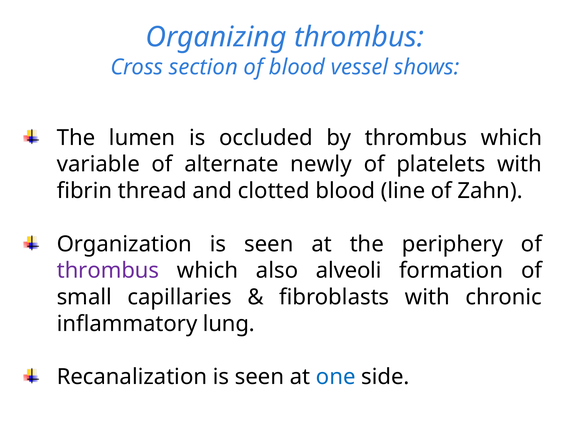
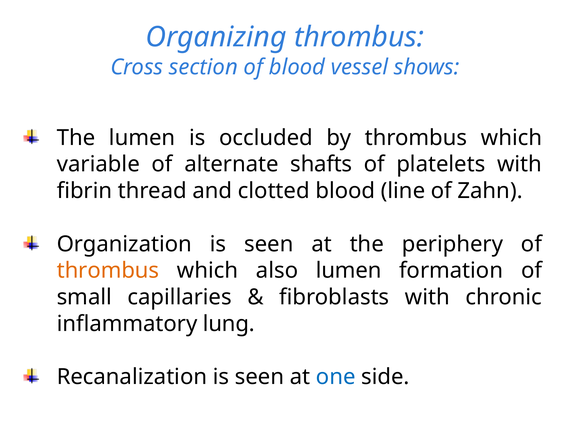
newly: newly -> shafts
thrombus at (108, 271) colour: purple -> orange
also alveoli: alveoli -> lumen
